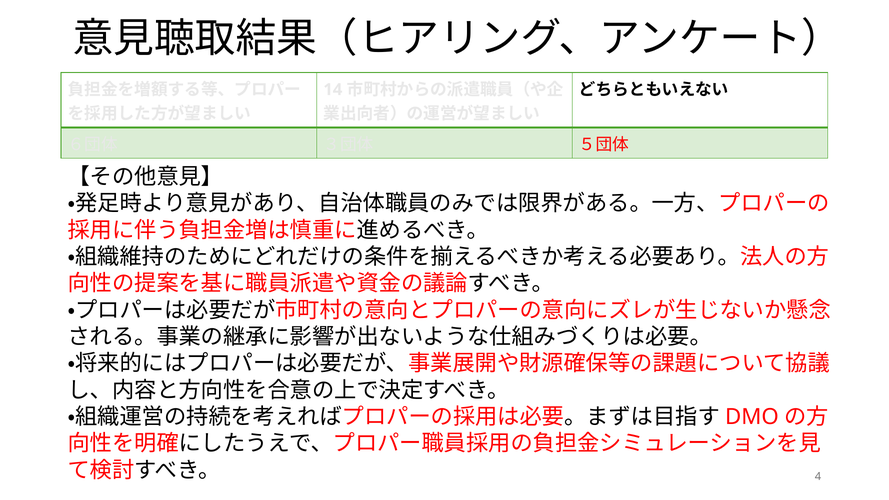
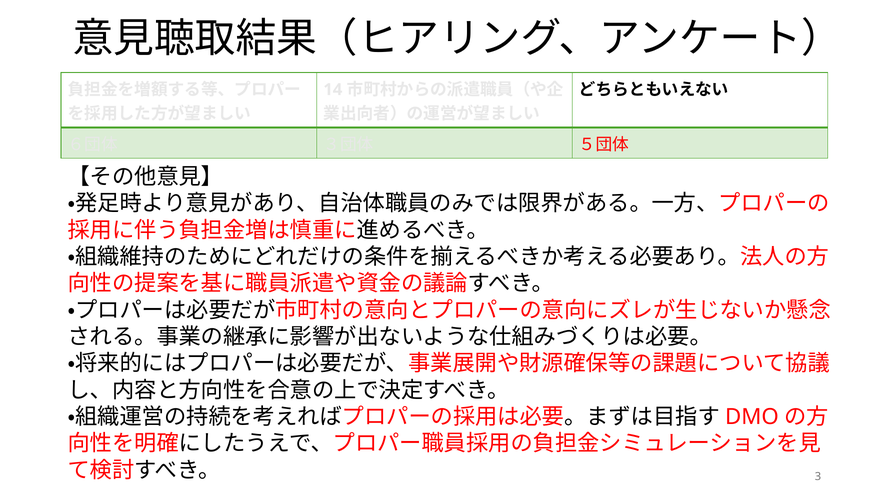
4: 4 -> 3
